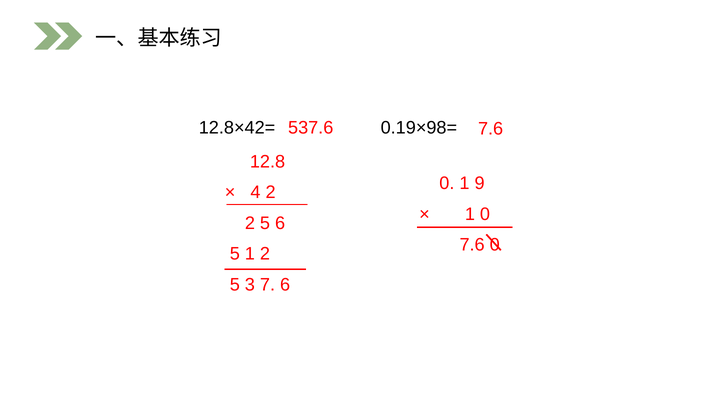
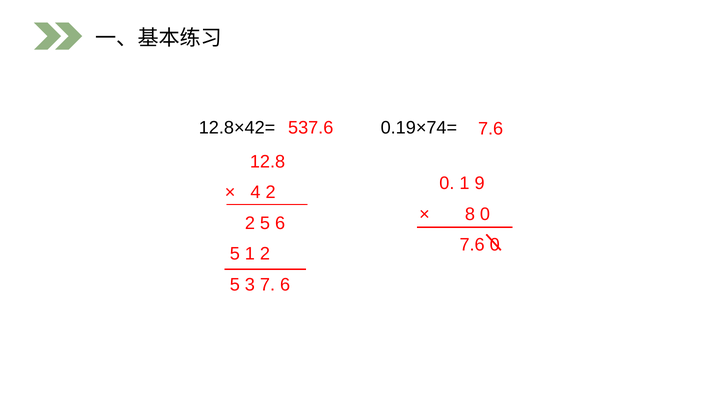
0.19×98=: 0.19×98= -> 0.19×74=
1 at (470, 214): 1 -> 8
